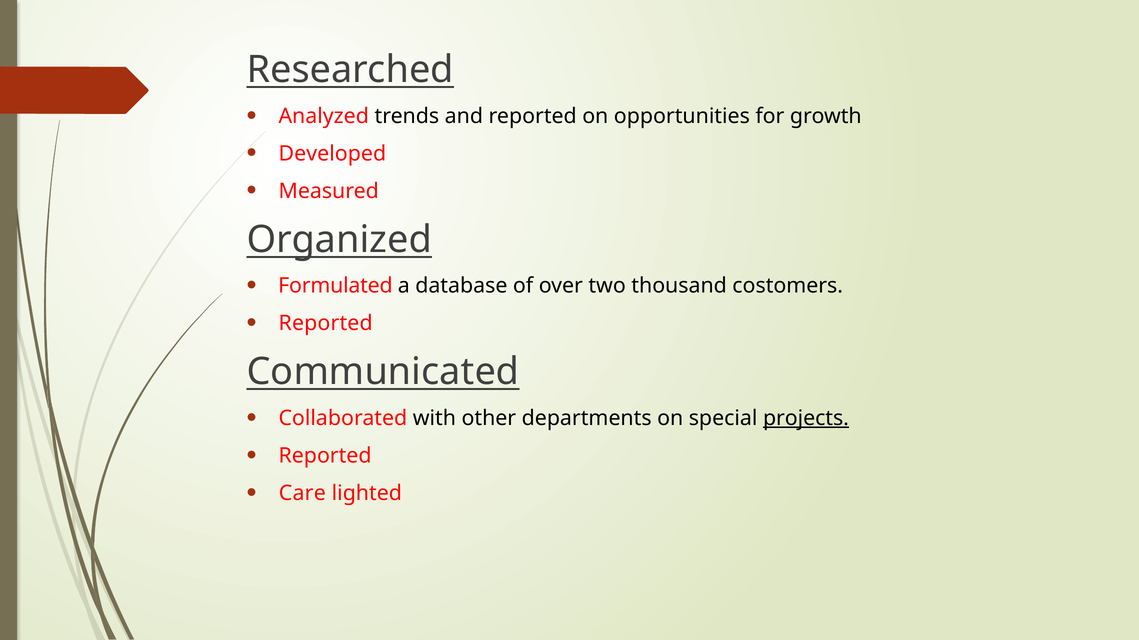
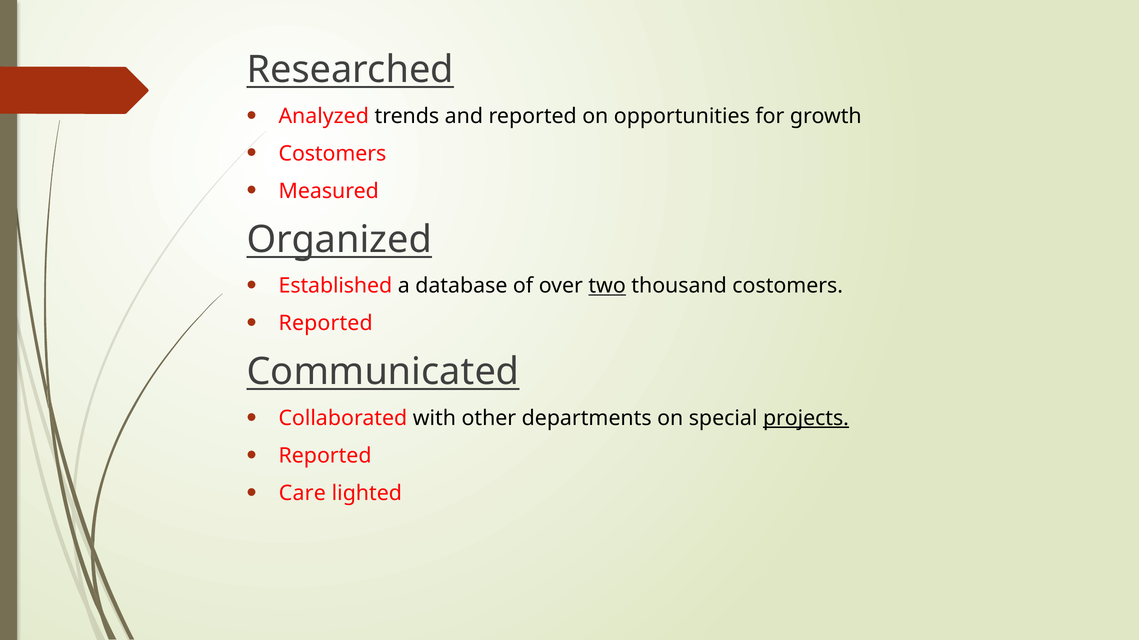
Developed at (332, 154): Developed -> Costomers
Formulated: Formulated -> Established
two underline: none -> present
